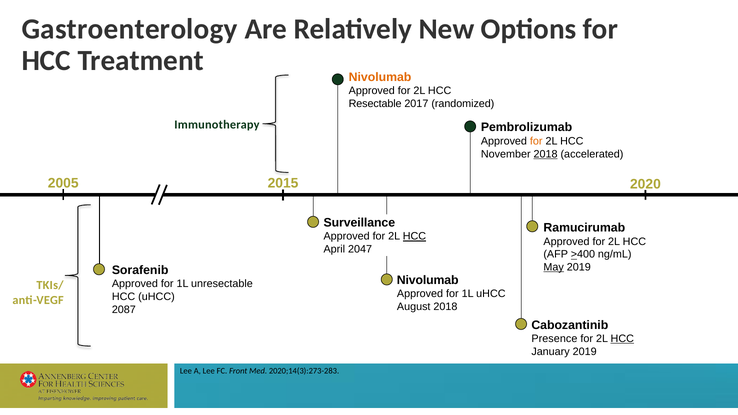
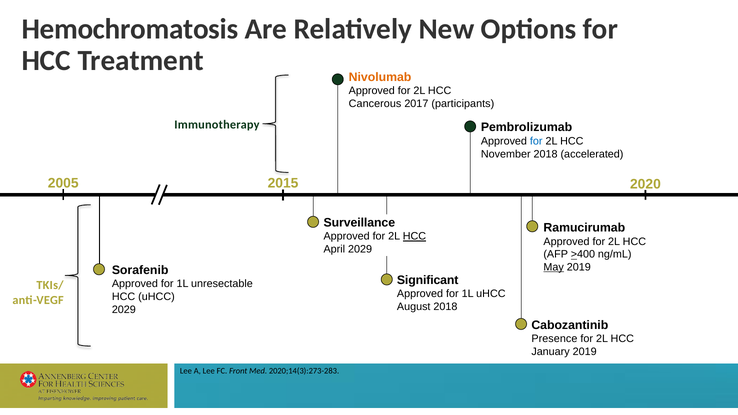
Gastroenterology: Gastroenterology -> Hemochromatosis
Resectable: Resectable -> Cancerous
randomized: randomized -> participants
for at (536, 141) colour: orange -> blue
2018 at (546, 154) underline: present -> none
April 2047: 2047 -> 2029
Nivolumab at (428, 280): Nivolumab -> Significant
2087 at (124, 310): 2087 -> 2029
HCC at (622, 339) underline: present -> none
